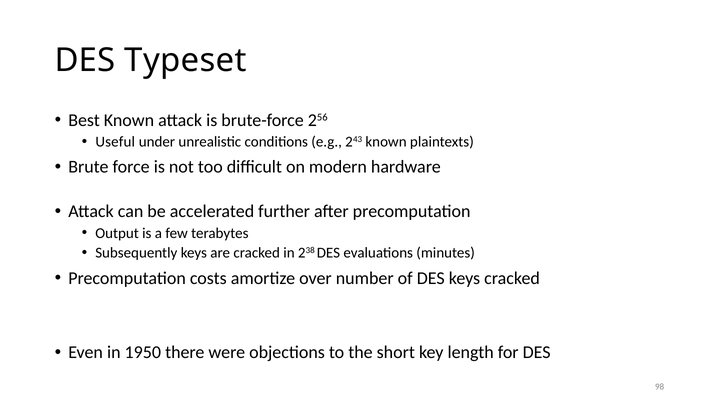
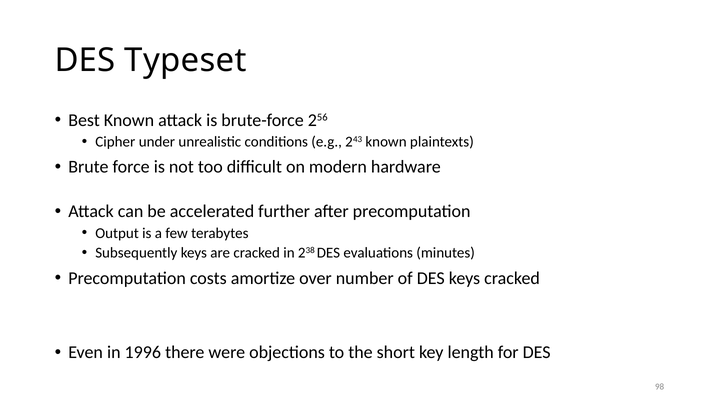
Useful: Useful -> Cipher
1950: 1950 -> 1996
